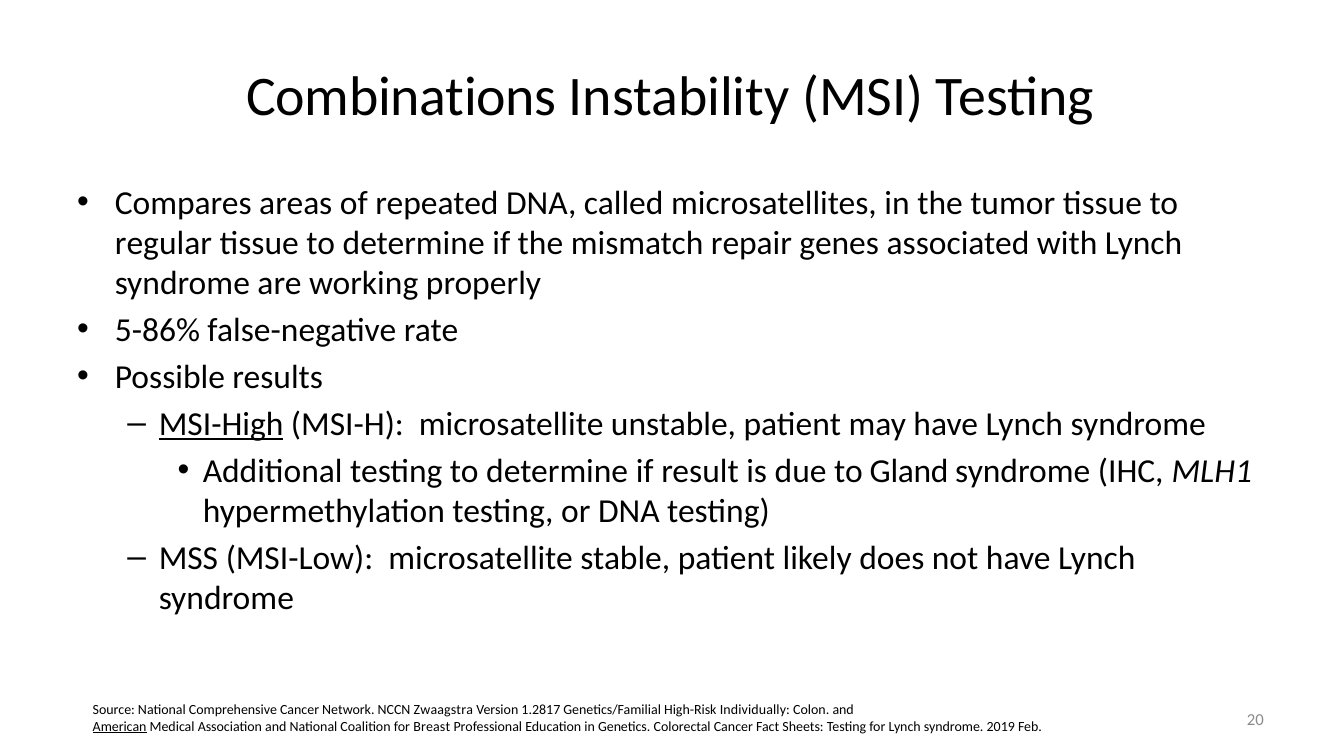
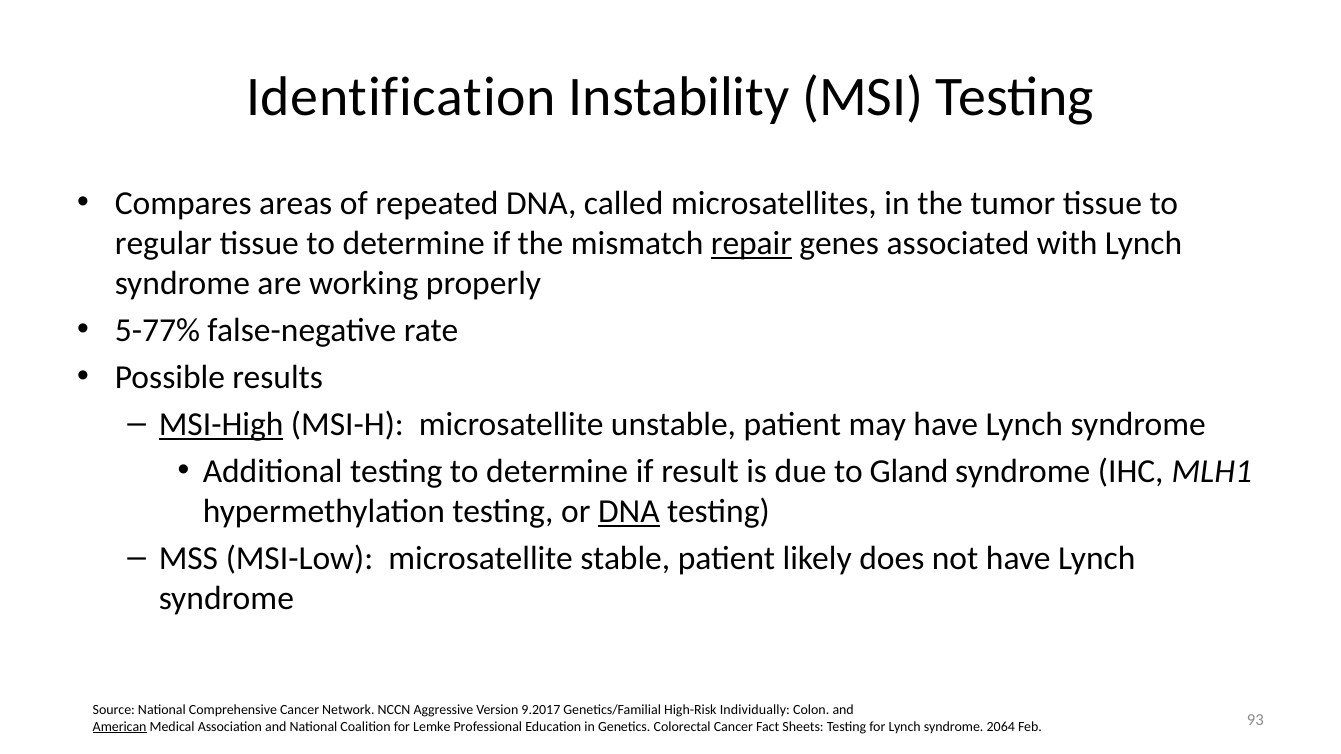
Combinations: Combinations -> Identification
repair underline: none -> present
5-86%: 5-86% -> 5-77%
DNA at (629, 512) underline: none -> present
Zwaagstra: Zwaagstra -> Aggressive
1.2817: 1.2817 -> 9.2017
Breast: Breast -> Lemke
2019: 2019 -> 2064
20: 20 -> 93
